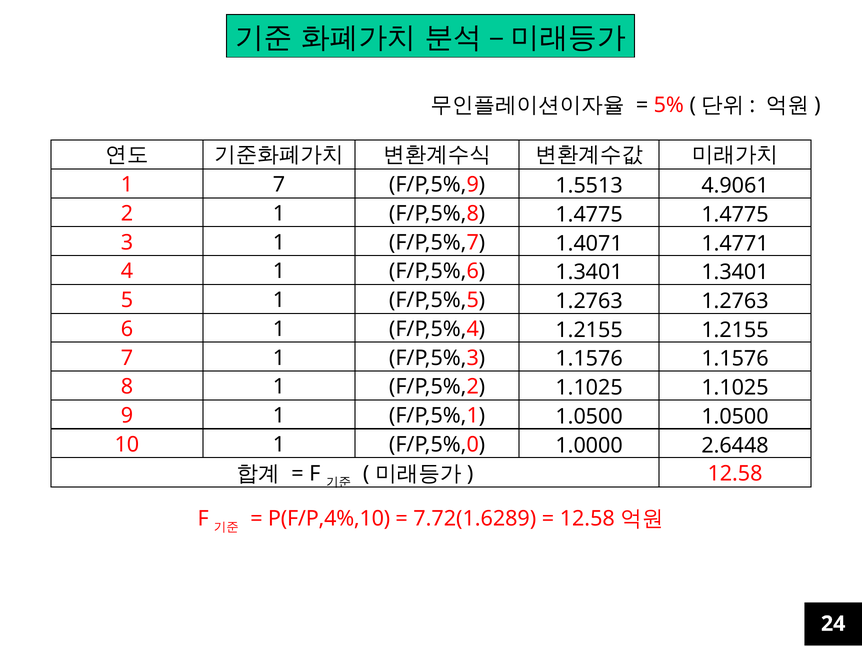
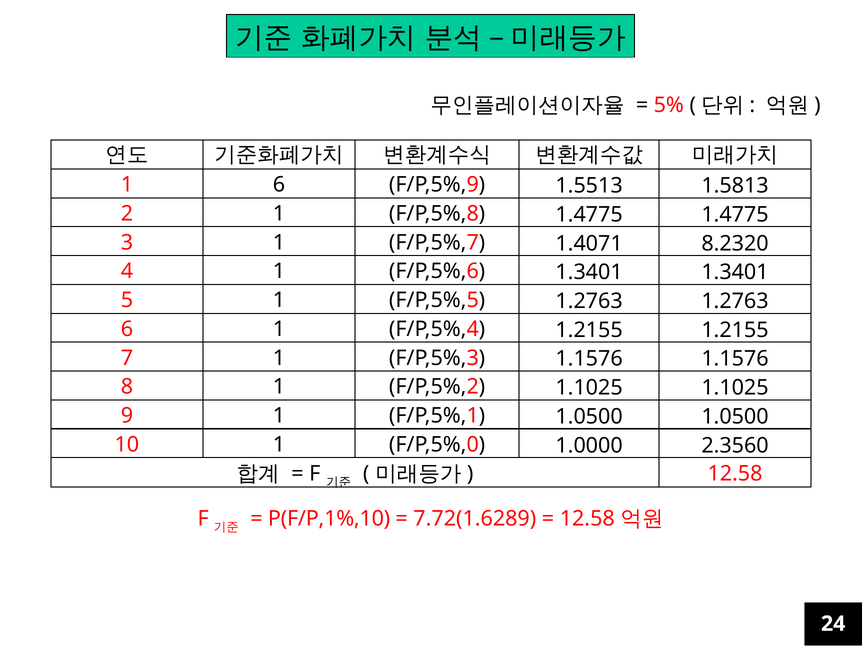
1 7: 7 -> 6
4.9061: 4.9061 -> 1.5813
1.4771: 1.4771 -> 8.2320
2.6448: 2.6448 -> 2.3560
P(F/P,4%,10: P(F/P,4%,10 -> P(F/P,1%,10
